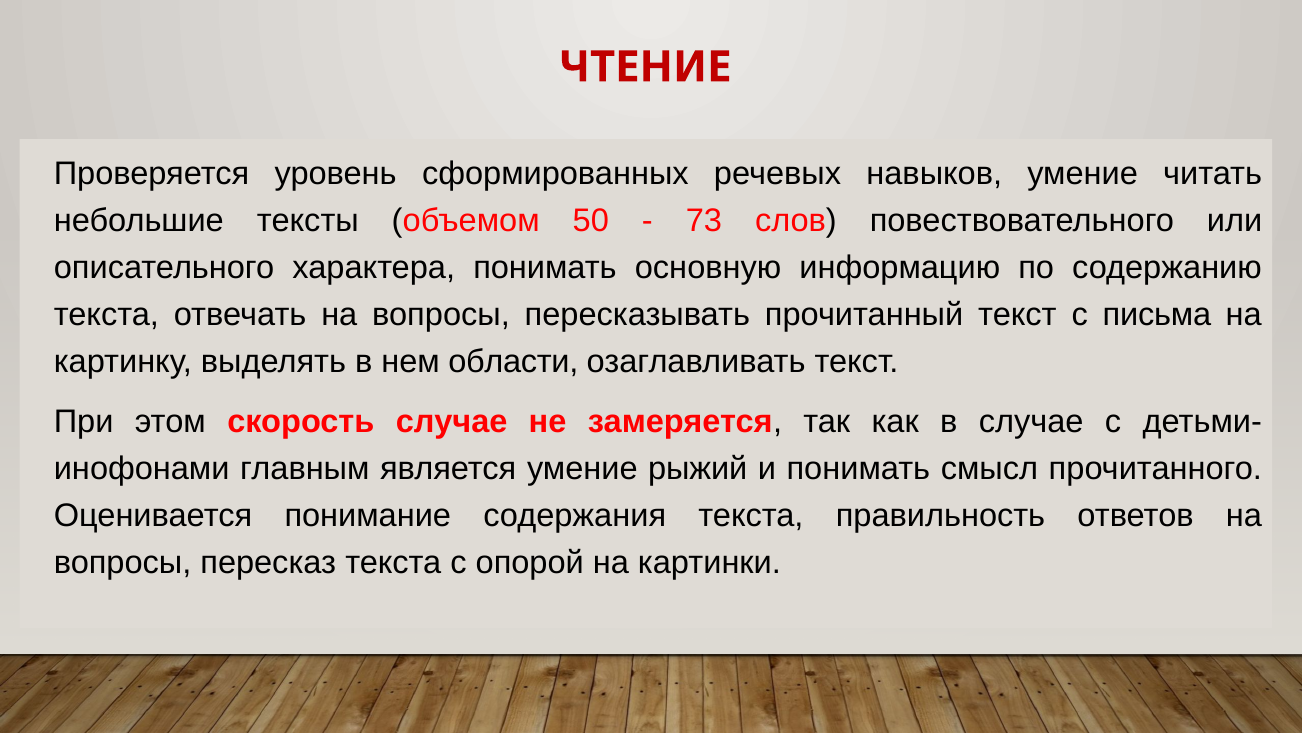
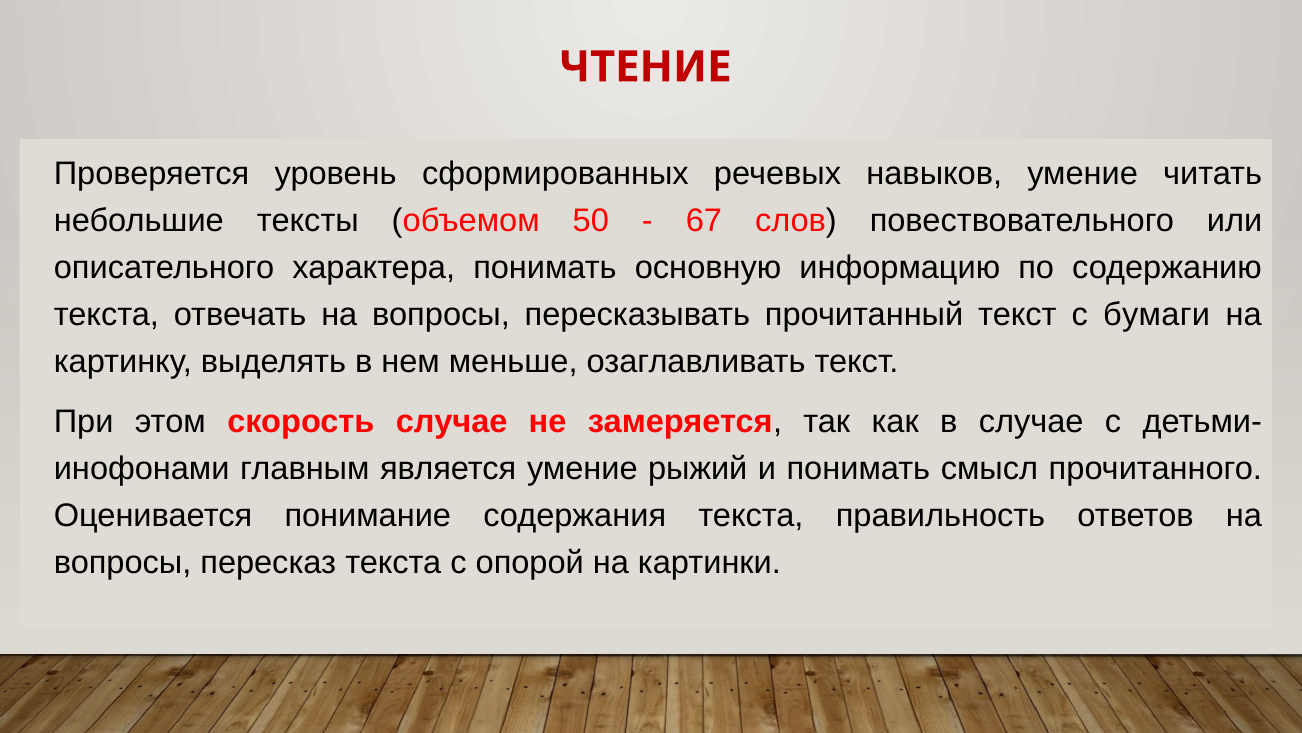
73: 73 -> 67
письма: письма -> бумаги
области: области -> меньше
